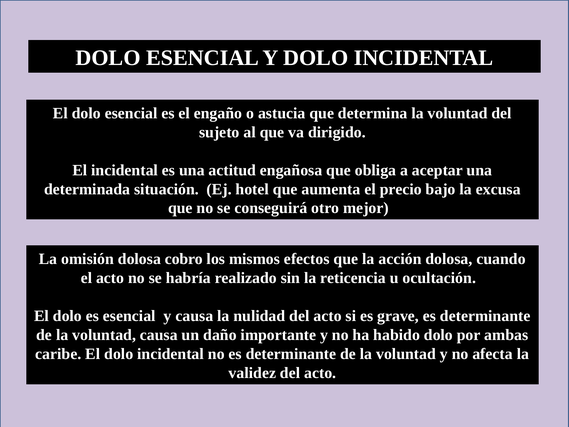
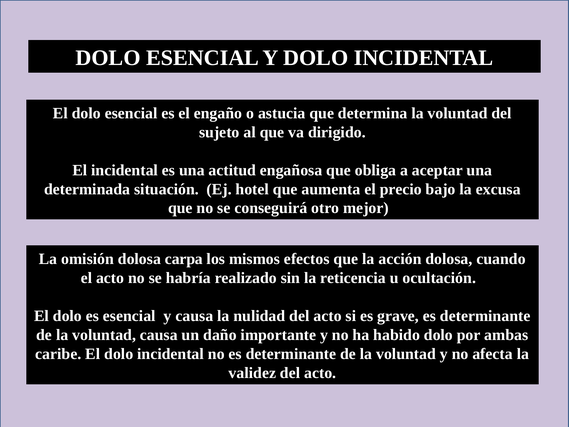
cobro: cobro -> carpa
